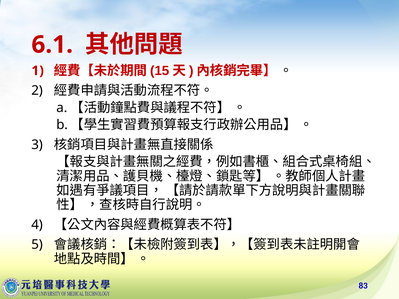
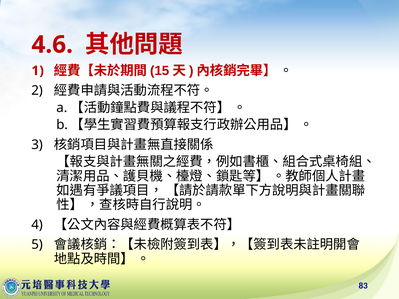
6.1: 6.1 -> 4.6
